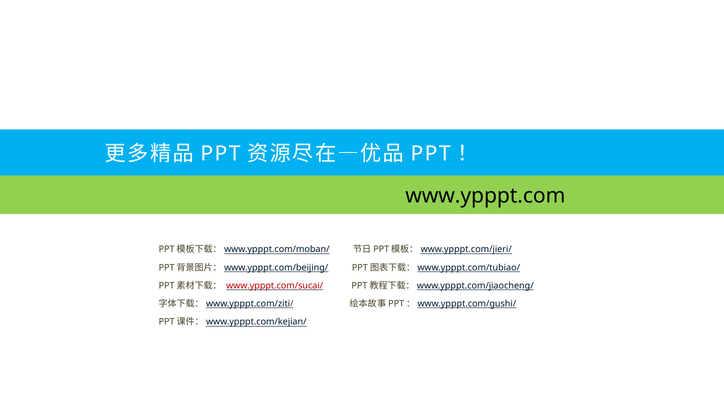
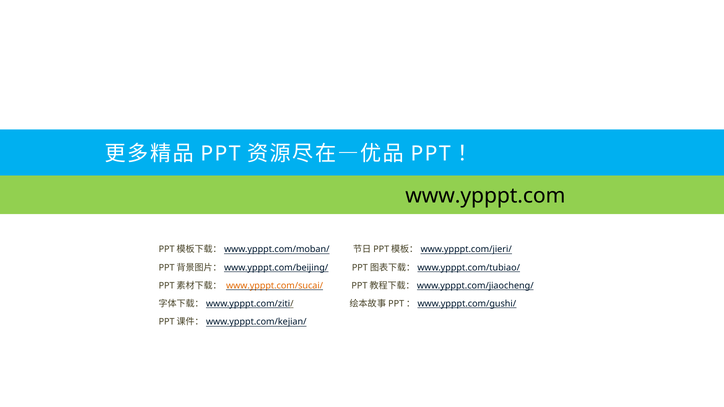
www.ypppt.com/sucai/ colour: red -> orange
